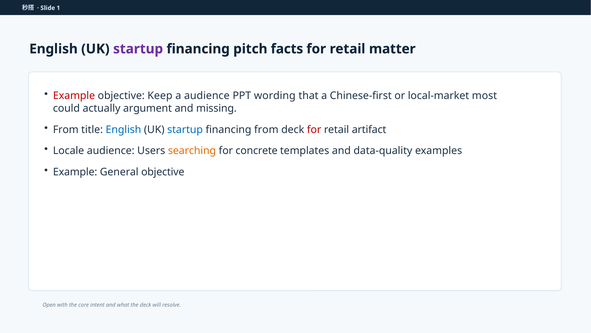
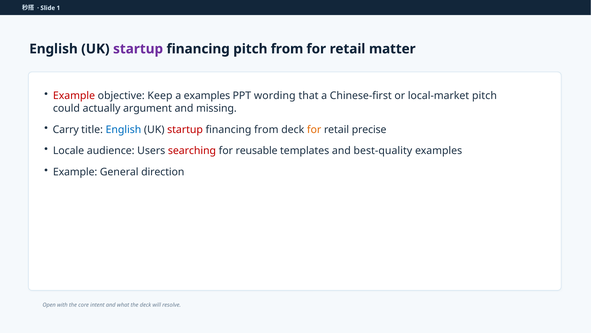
pitch facts: facts -> from
a audience: audience -> examples
local-market most: most -> pitch
From at (66, 129): From -> Carry
startup at (185, 129) colour: blue -> red
for at (314, 129) colour: red -> orange
artifact: artifact -> precise
searching colour: orange -> red
concrete: concrete -> reusable
data-quality: data-quality -> best-quality
General objective: objective -> direction
